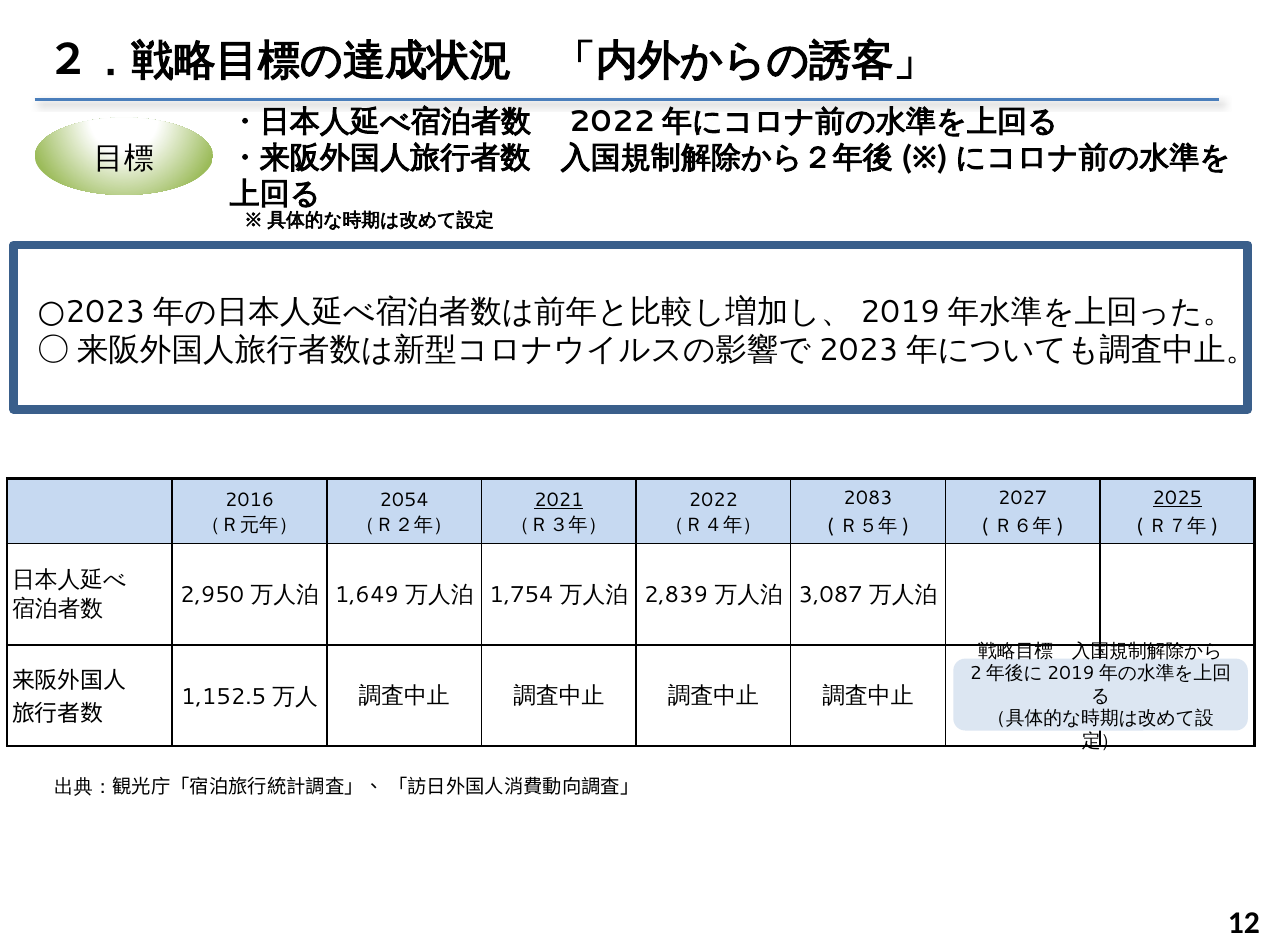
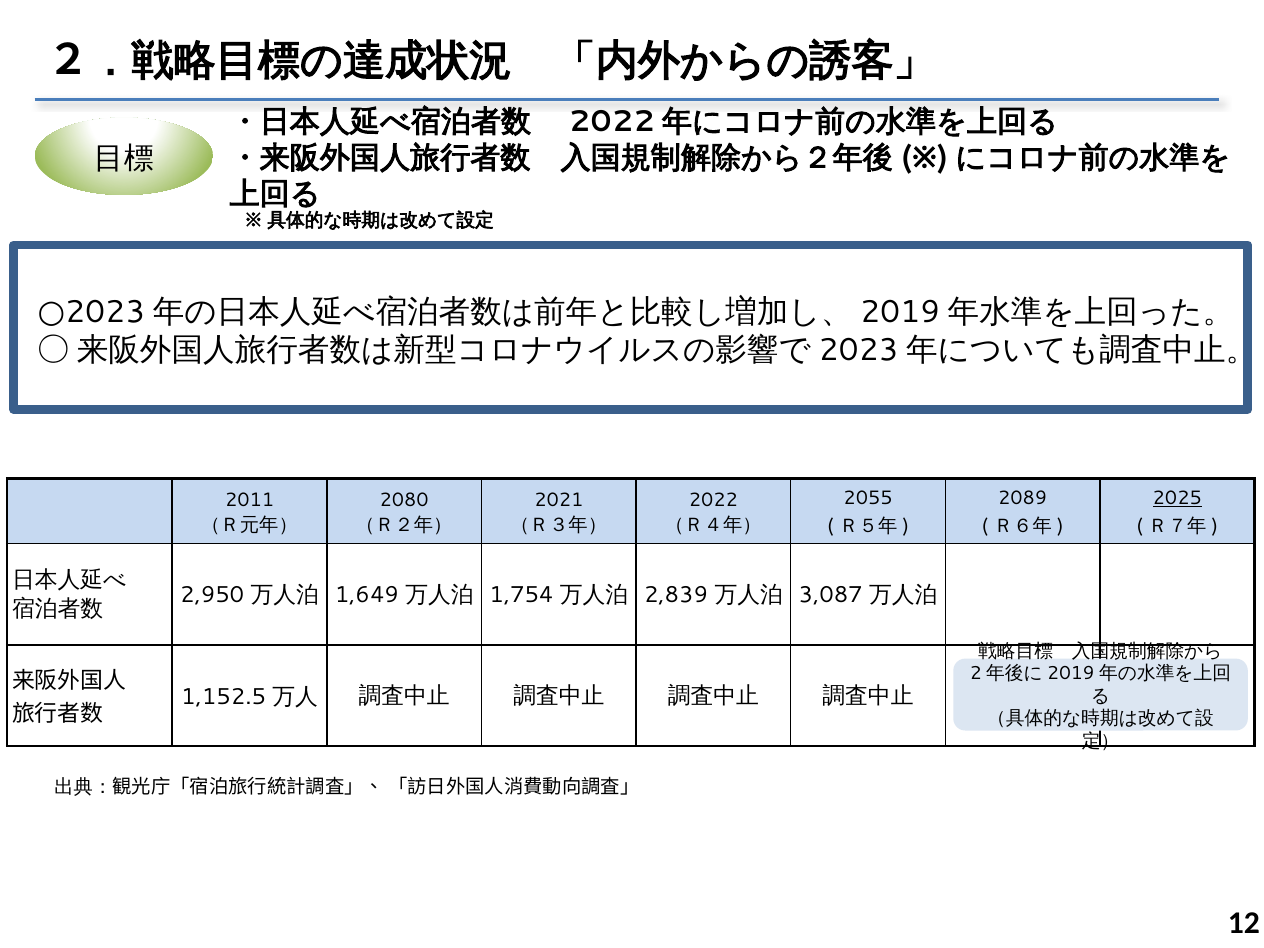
2083: 2083 -> 2055
2027: 2027 -> 2089
2016: 2016 -> 2011
2054: 2054 -> 2080
2021 underline: present -> none
